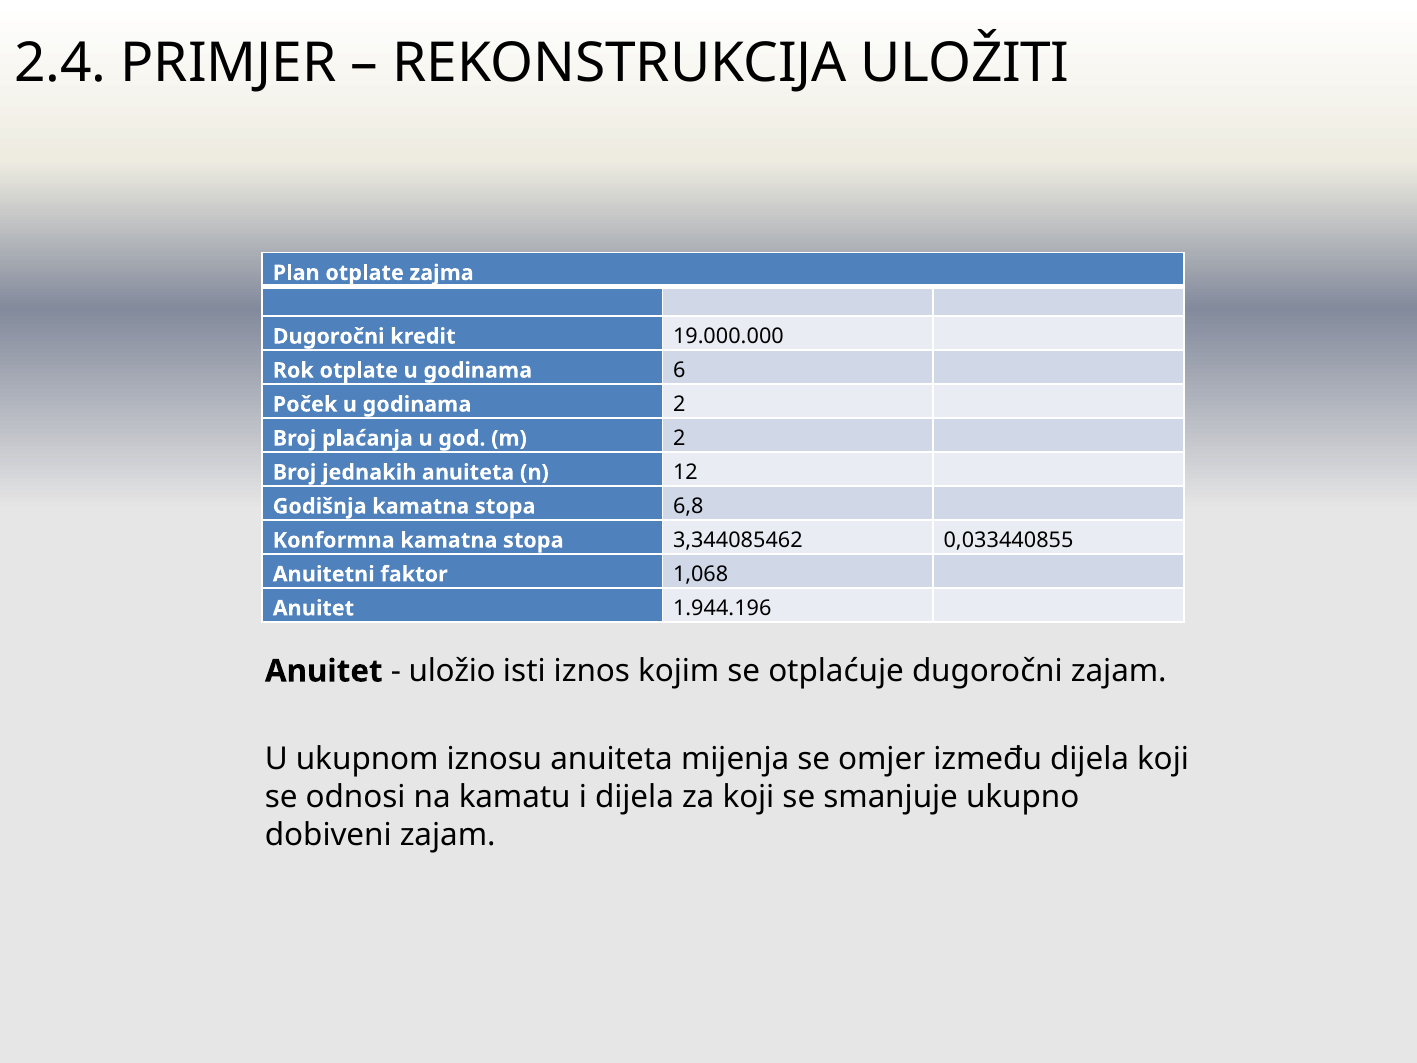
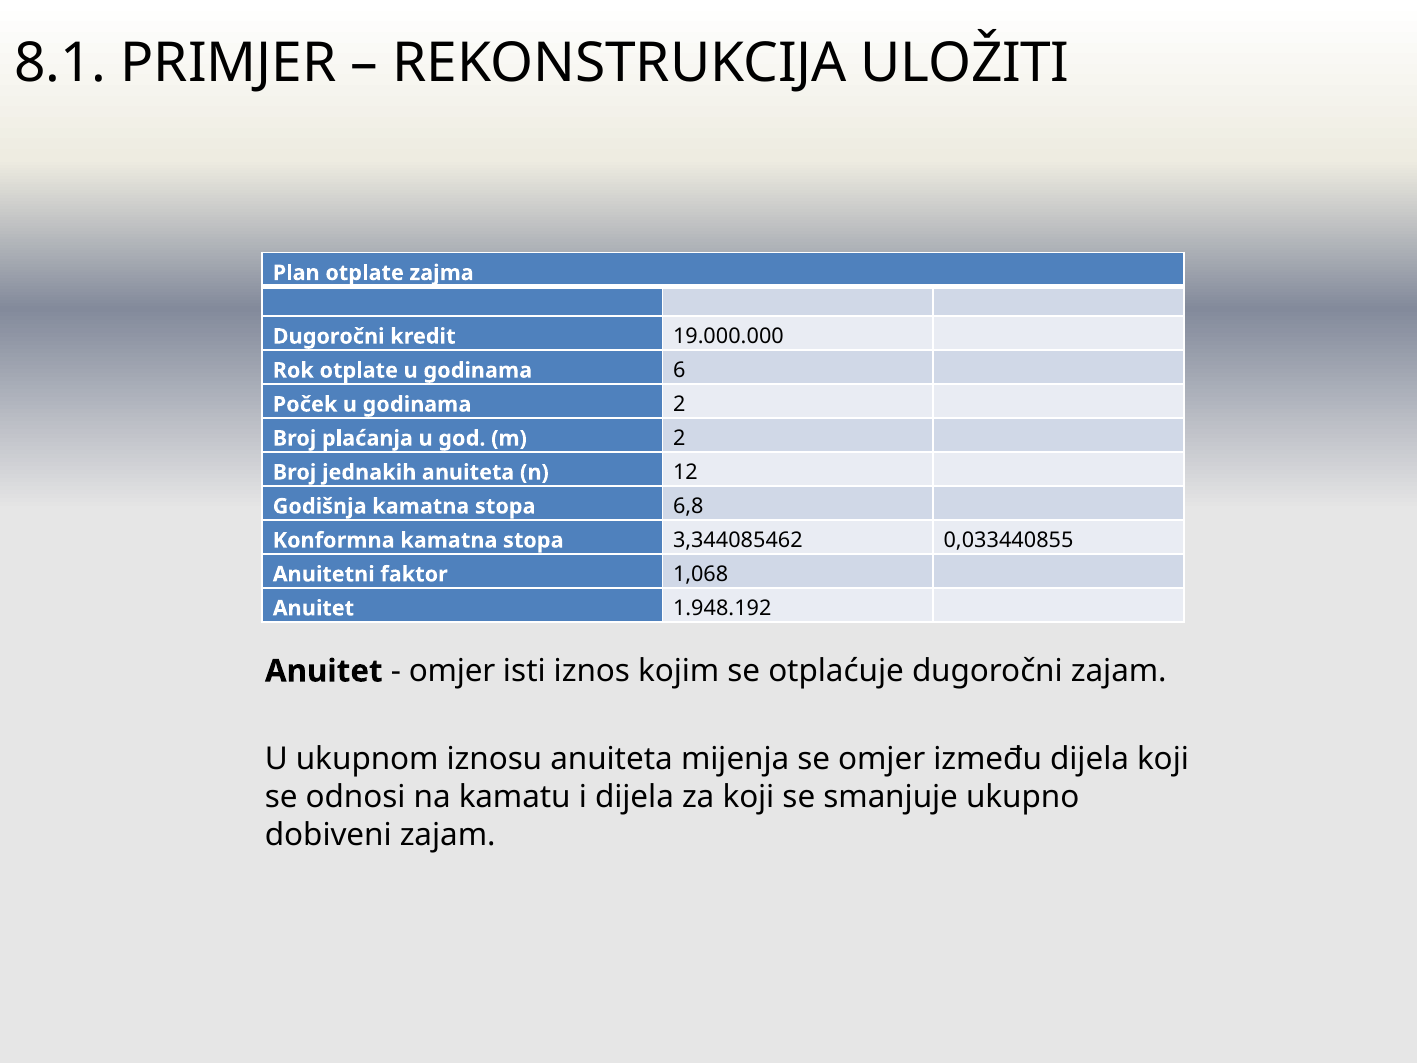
2.4: 2.4 -> 8.1
1.944.196: 1.944.196 -> 1.948.192
uložio at (452, 671): uložio -> omjer
